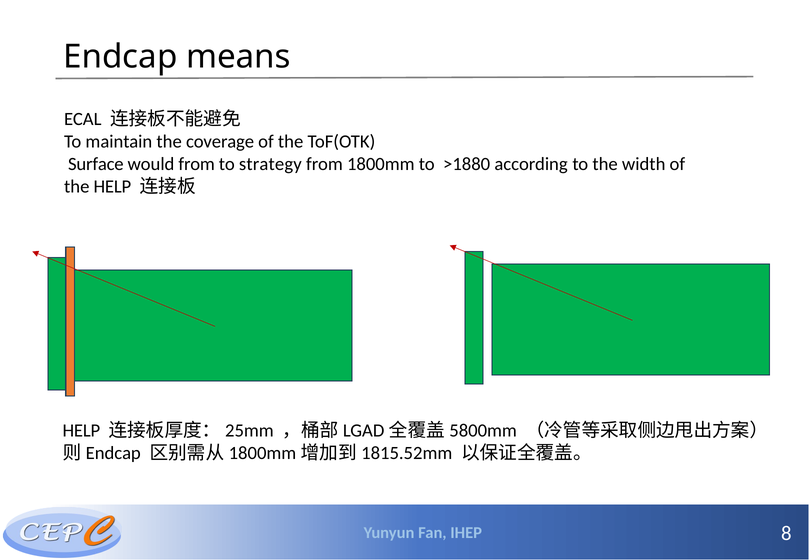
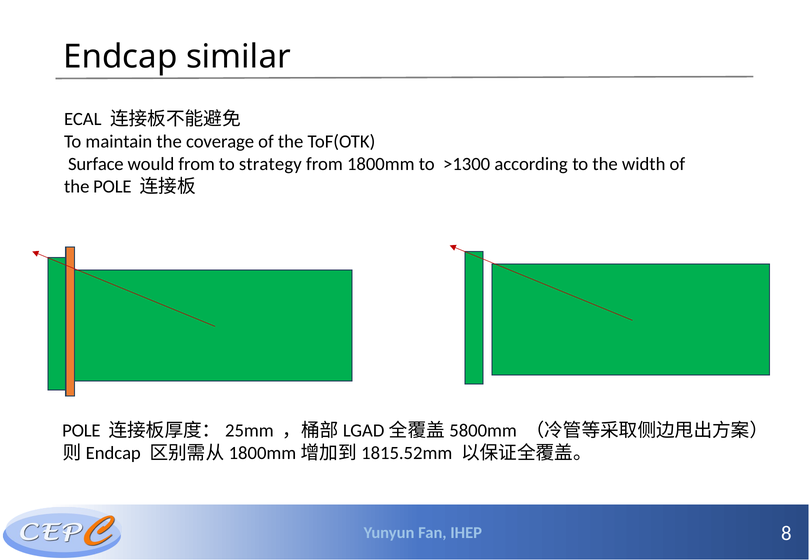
means: means -> similar
>1880: >1880 -> >1300
the HELP: HELP -> POLE
HELP at (81, 431): HELP -> POLE
